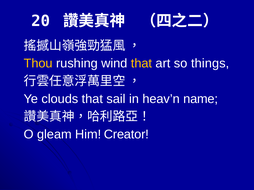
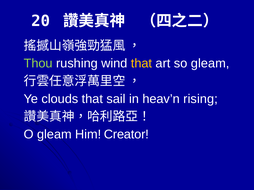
Thou colour: yellow -> light green
so things: things -> gleam
name: name -> rising
